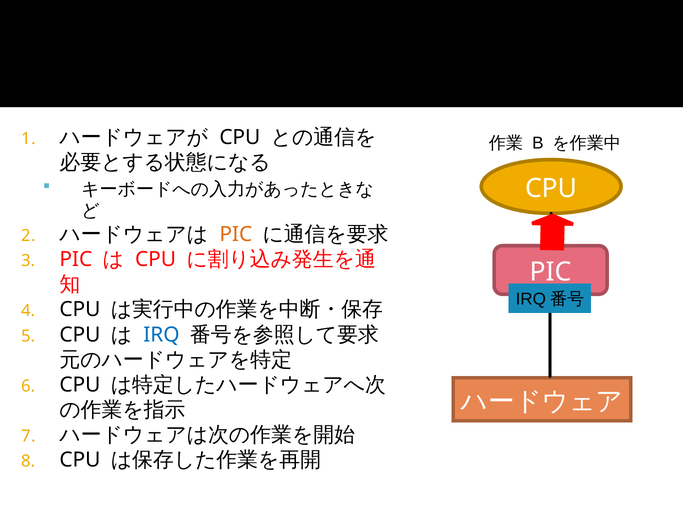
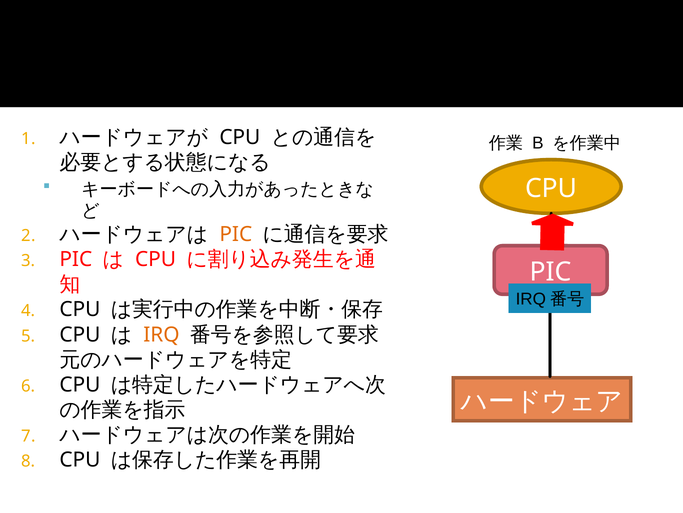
IRQ at (161, 334) colour: blue -> orange
